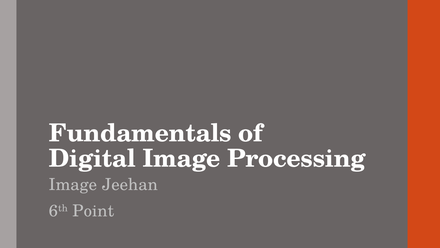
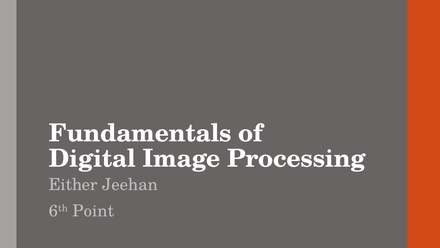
Image at (73, 184): Image -> Either
